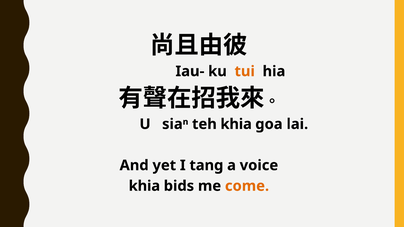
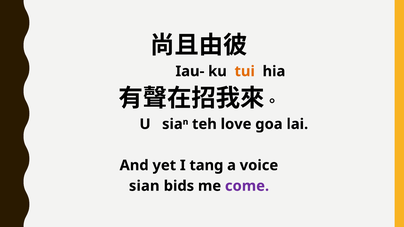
teh khia: khia -> love
khia at (144, 186): khia -> sian
come colour: orange -> purple
